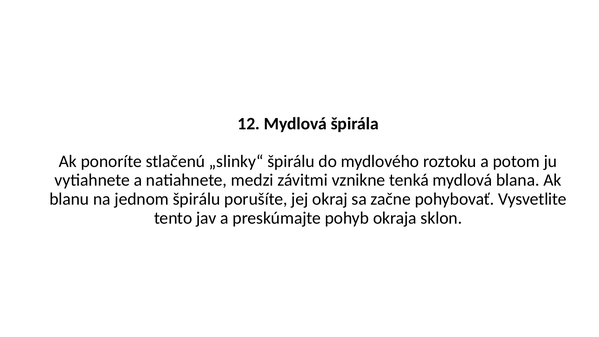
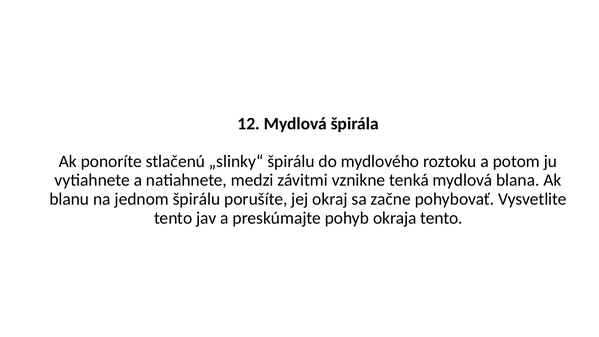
okraja sklon: sklon -> tento
